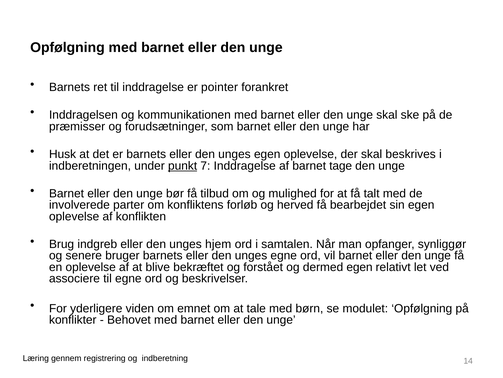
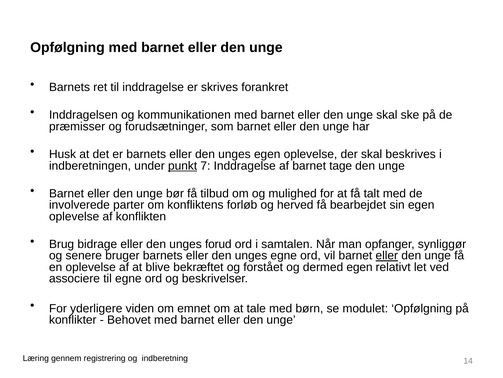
pointer: pointer -> skrives
indgreb: indgreb -> bidrage
hjem: hjem -> forud
eller at (387, 255) underline: none -> present
